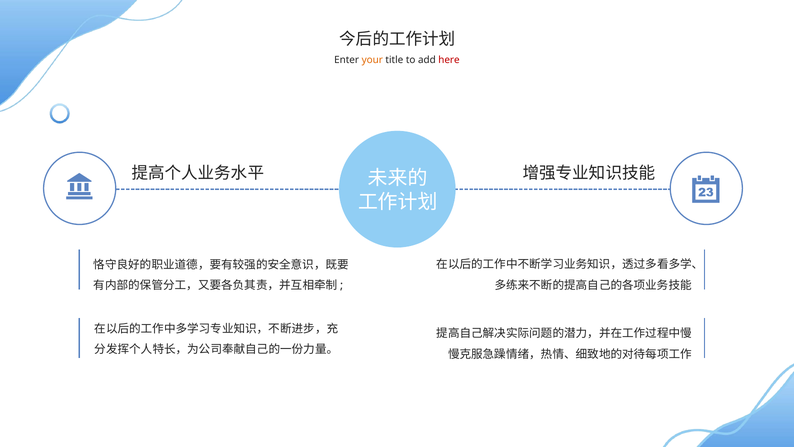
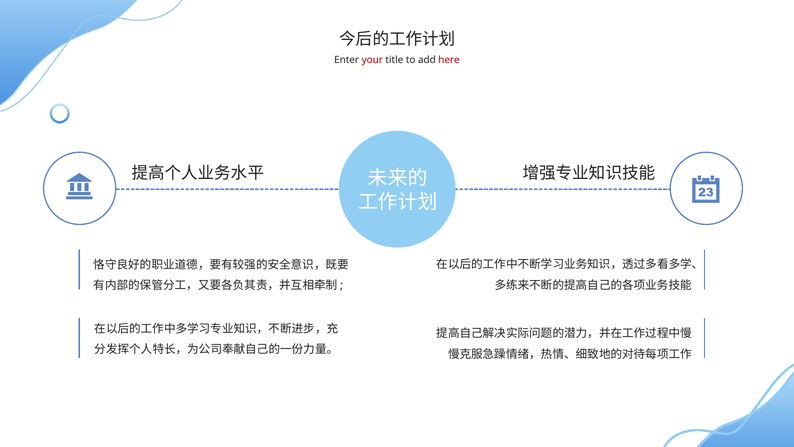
your colour: orange -> red
